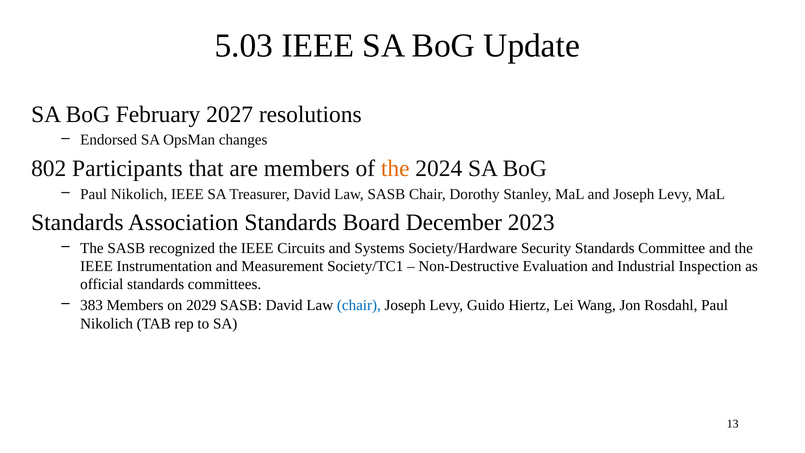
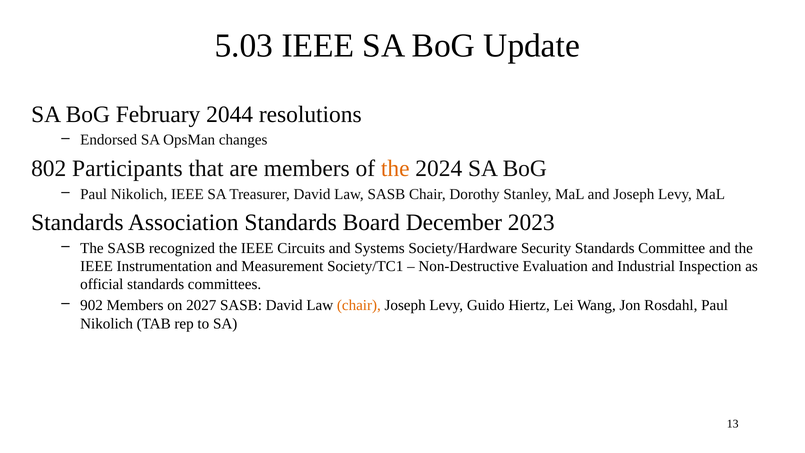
2027: 2027 -> 2044
383: 383 -> 902
2029: 2029 -> 2027
chair at (359, 305) colour: blue -> orange
